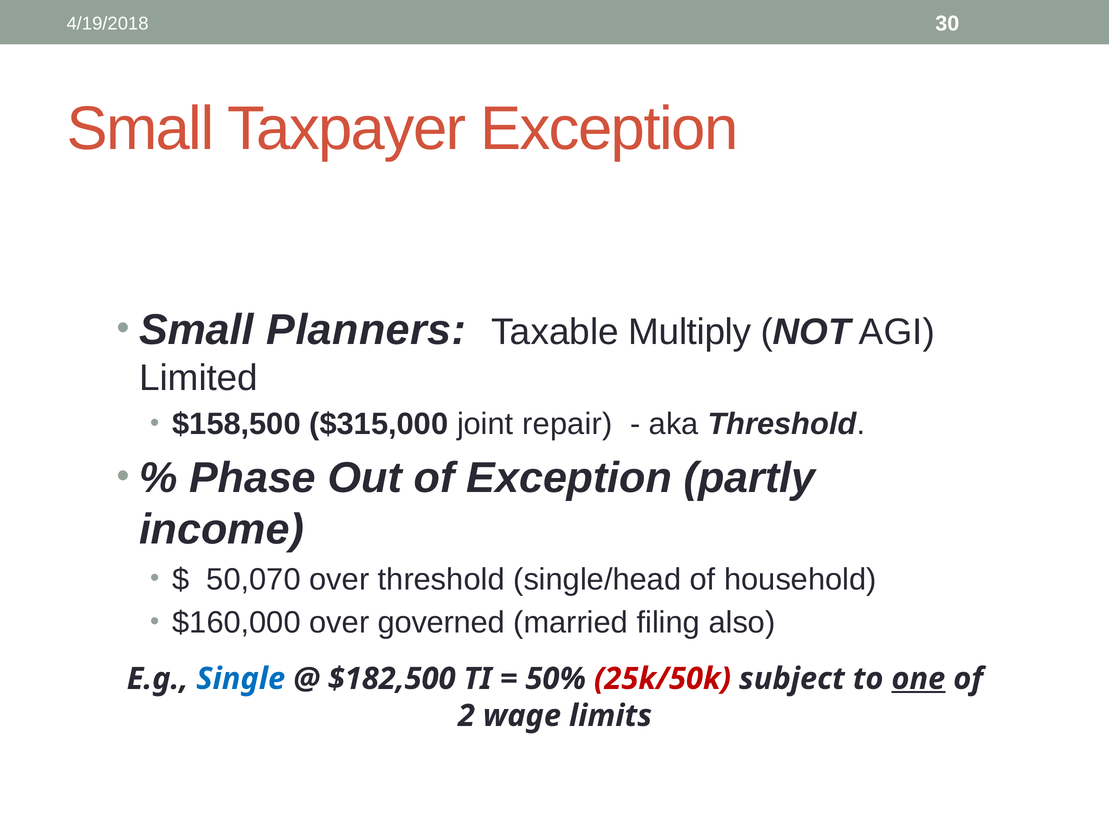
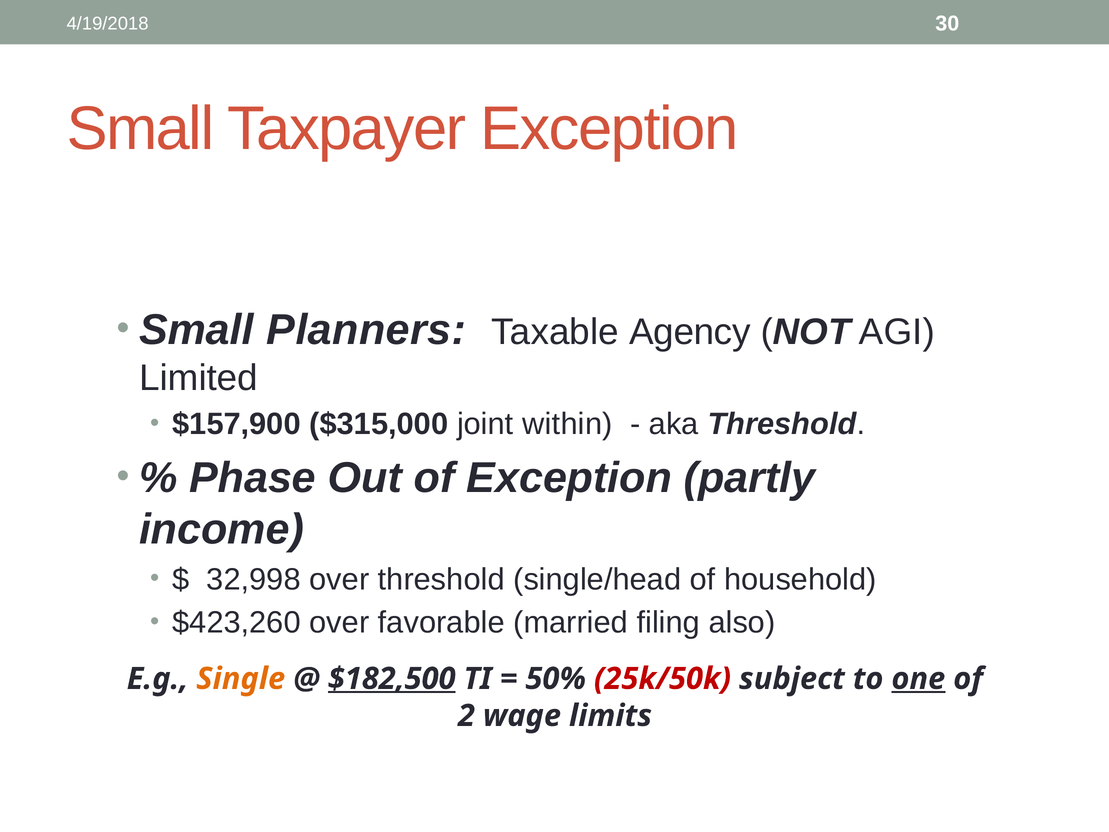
Multiply: Multiply -> Agency
$158,500: $158,500 -> $157,900
repair: repair -> within
50,070: 50,070 -> 32,998
$160,000: $160,000 -> $423,260
governed: governed -> favorable
Single colour: blue -> orange
$182,500 underline: none -> present
